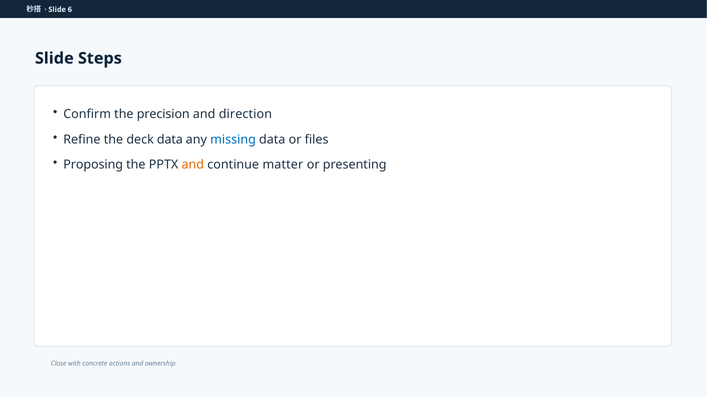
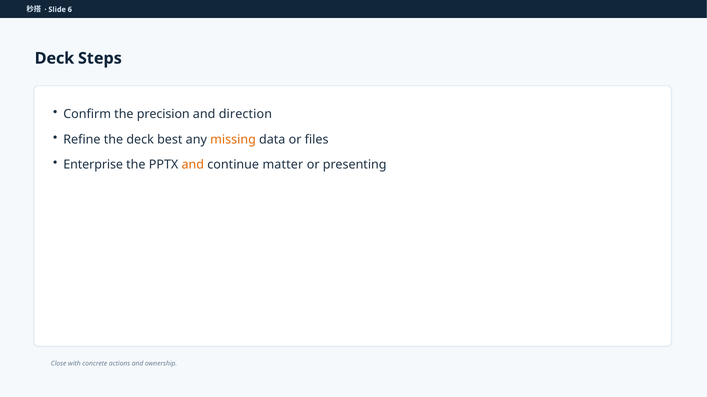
Slide at (54, 58): Slide -> Deck
deck data: data -> best
missing colour: blue -> orange
Proposing: Proposing -> Enterprise
